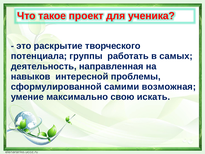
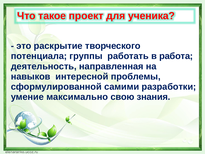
самых: самых -> работа
возможная: возможная -> разработки
искать: искать -> знания
